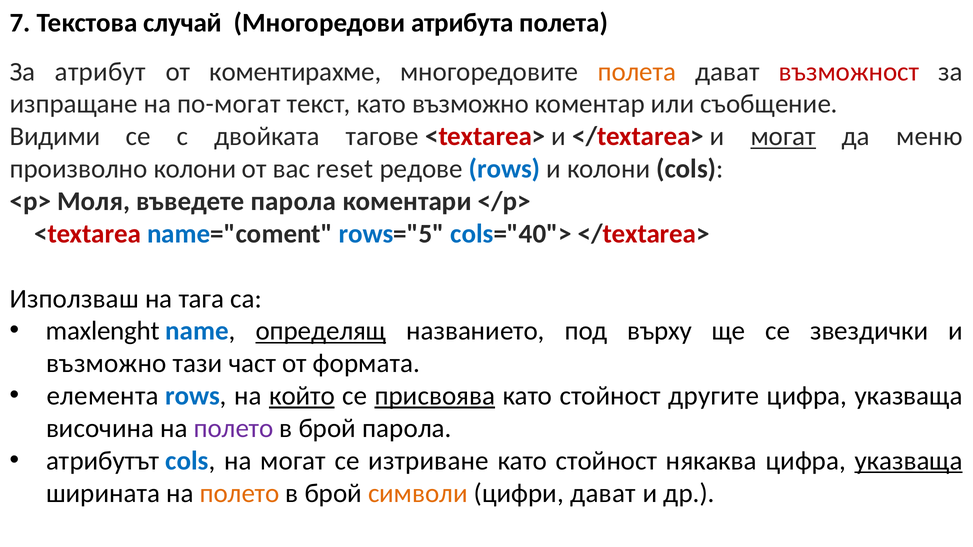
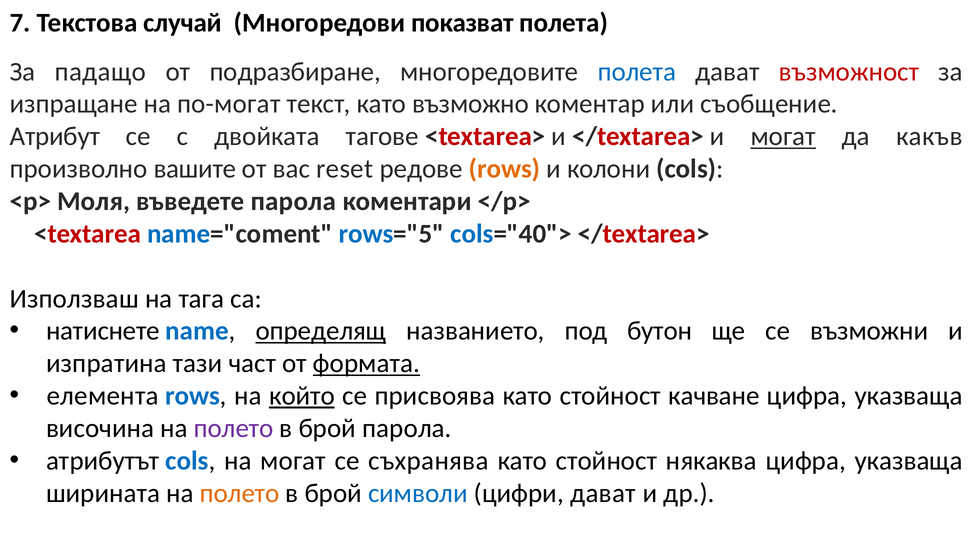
атрибута: атрибута -> показват
атрибут: атрибут -> падащо
коментирахме: коментирахме -> подразбиране
полета at (637, 72) colour: orange -> blue
Видими: Видими -> Атрибут
меню: меню -> какъв
произволно колони: колони -> вашите
rows at (505, 169) colour: blue -> orange
maxlenght: maxlenght -> натиснете
върху: върху -> бутон
звездички: звездички -> възможни
възможно at (106, 364): възможно -> изпратина
формата underline: none -> present
присвоява underline: present -> none
другите: другите -> качване
изтриване: изтриване -> съхранява
указваща at (909, 461) underline: present -> none
символи colour: orange -> blue
